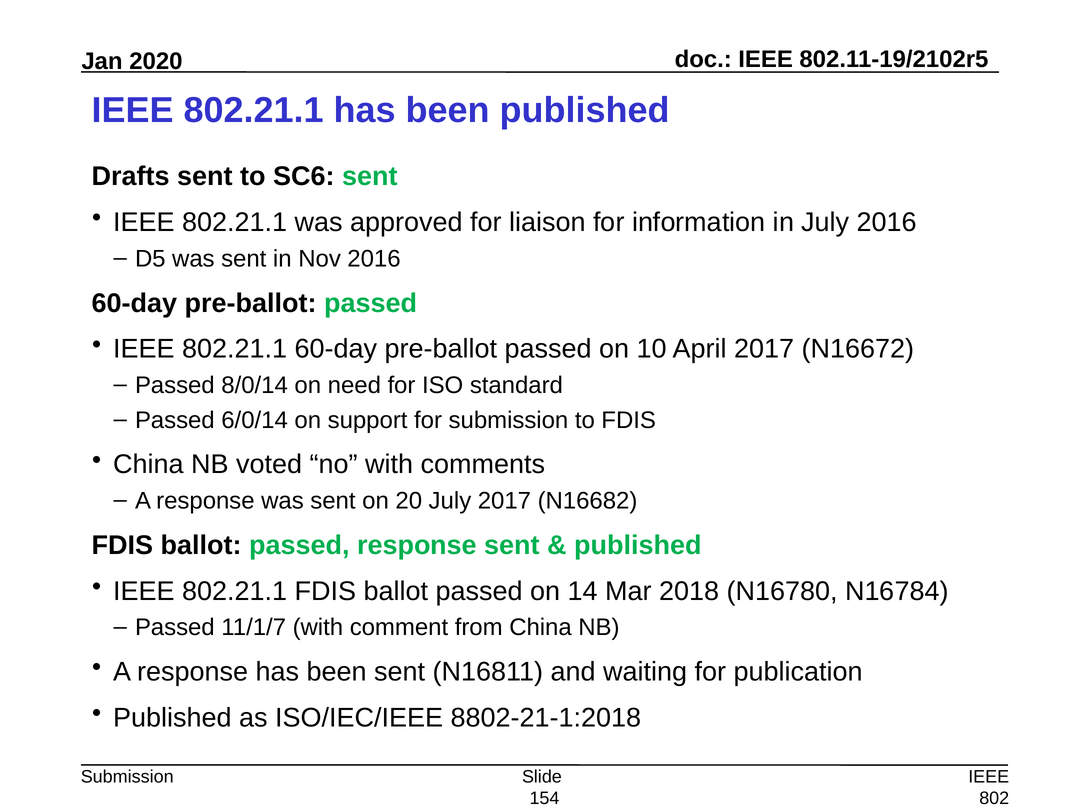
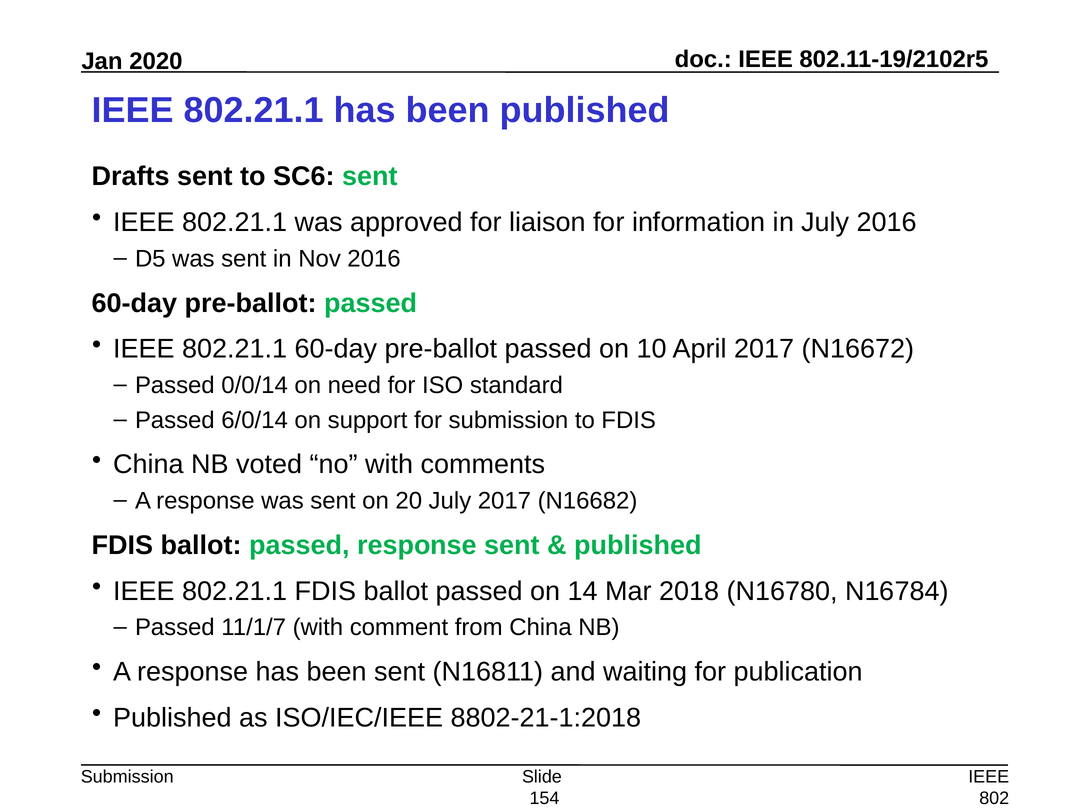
8/0/14: 8/0/14 -> 0/0/14
